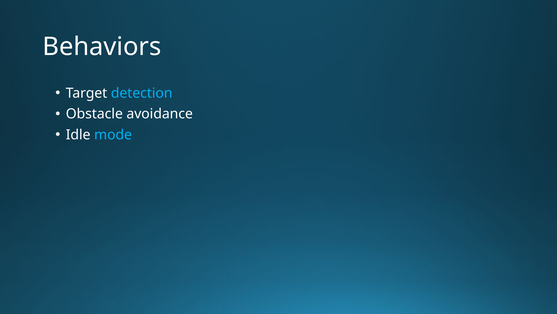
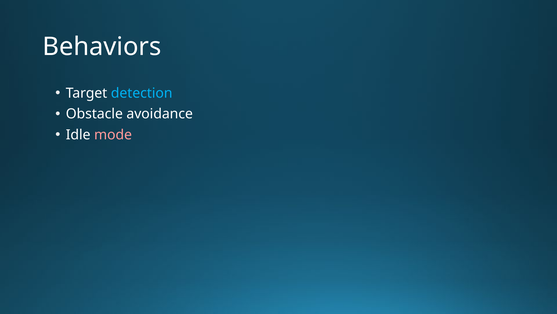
mode colour: light blue -> pink
